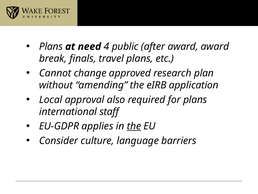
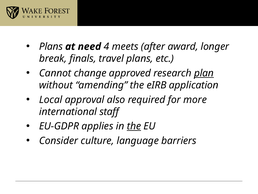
public: public -> meets
award award: award -> longer
plan underline: none -> present
for plans: plans -> more
